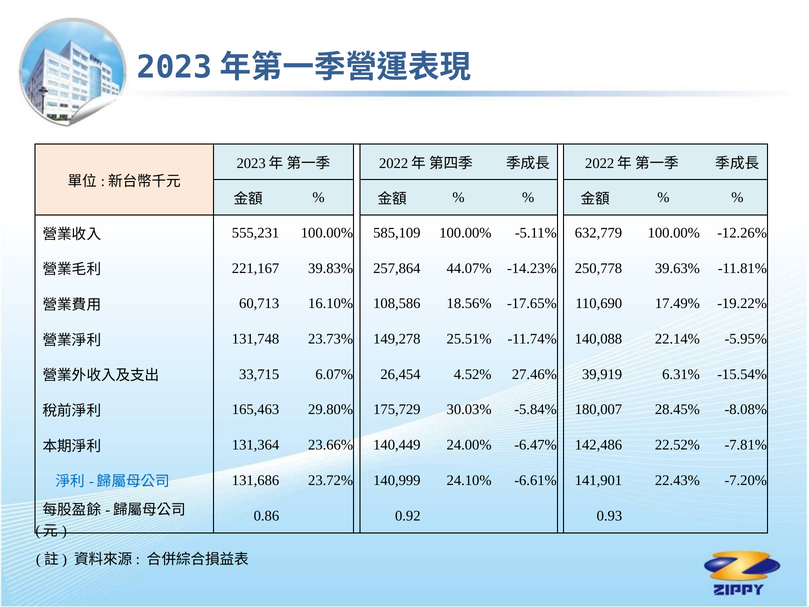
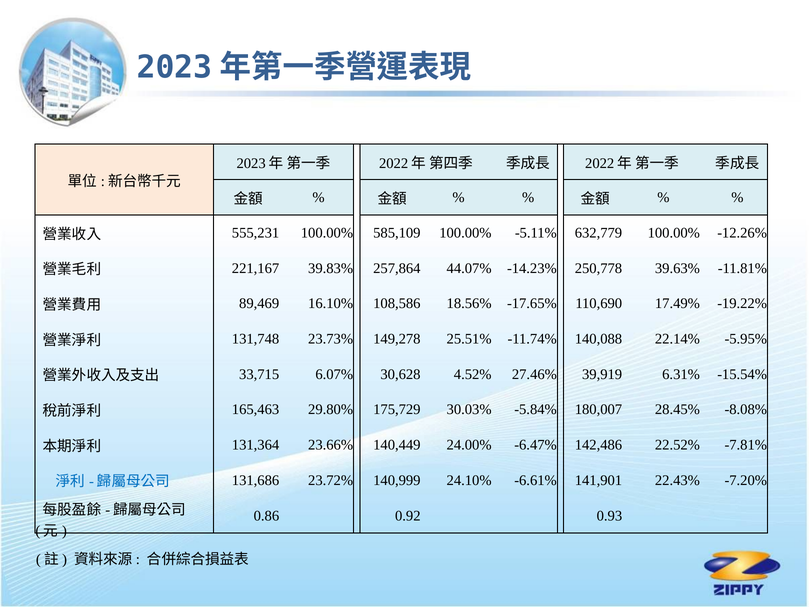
60,713: 60,713 -> 89,469
26,454: 26,454 -> 30,628
